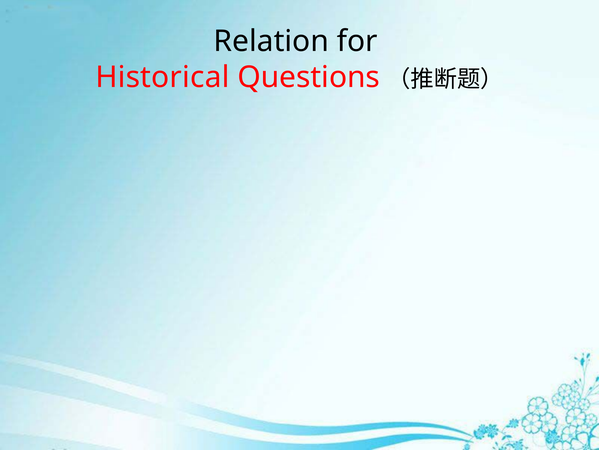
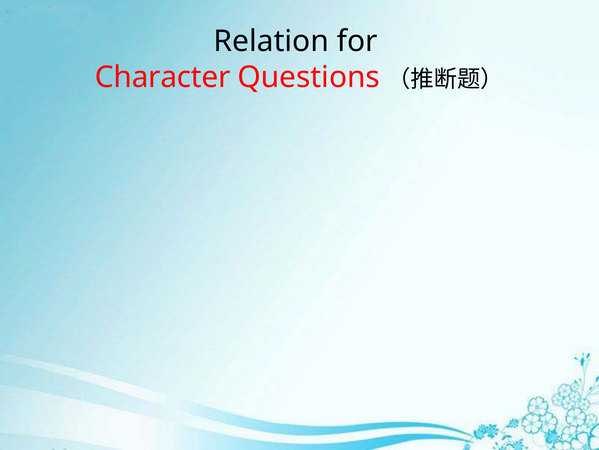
Historical: Historical -> Character
